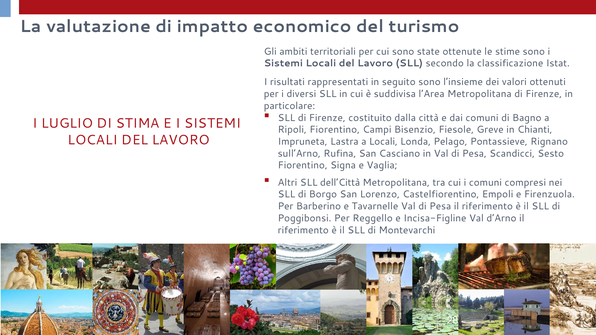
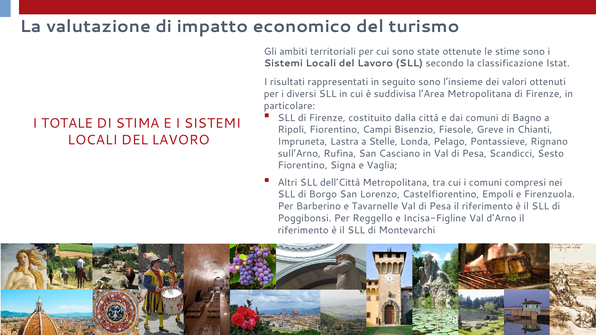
LUGLIO: LUGLIO -> TOTALE
a Locali: Locali -> Stelle
